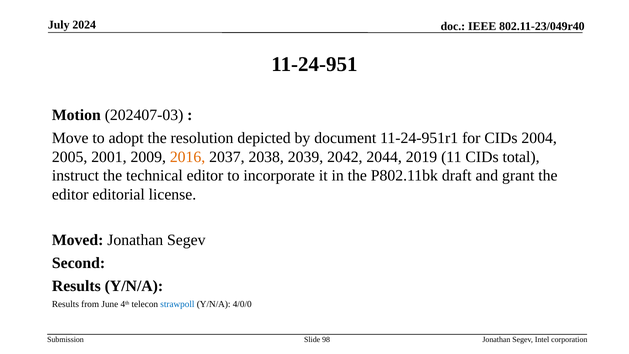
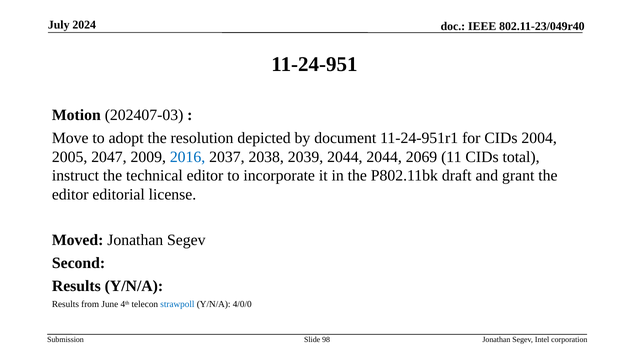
2001: 2001 -> 2047
2016 colour: orange -> blue
2039 2042: 2042 -> 2044
2019: 2019 -> 2069
